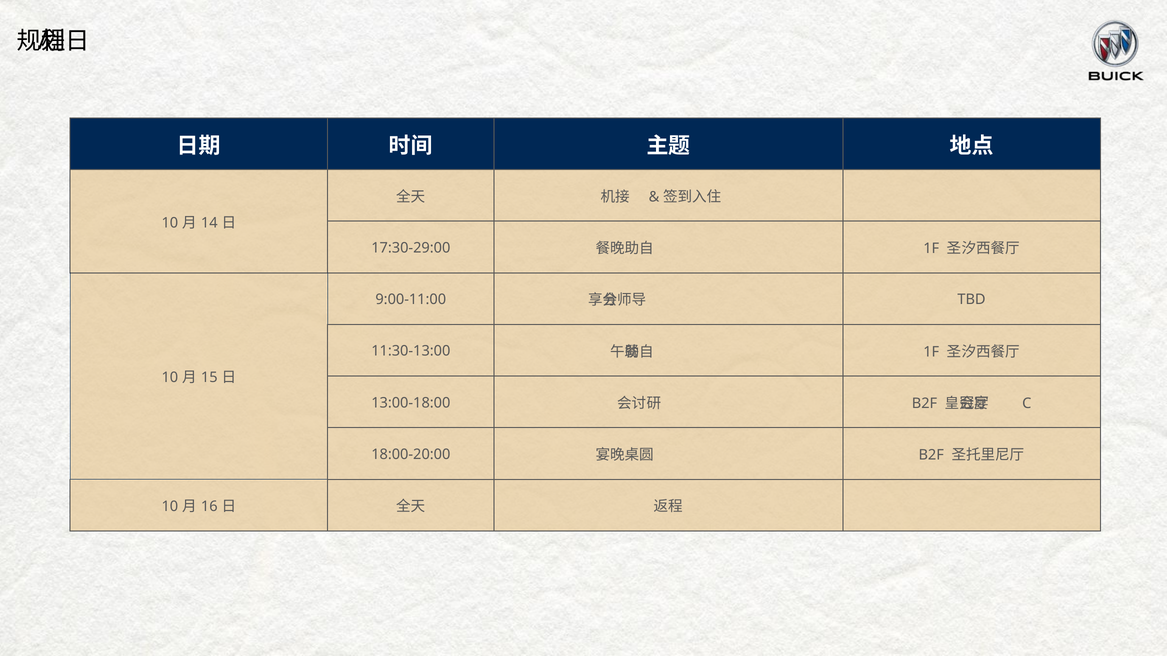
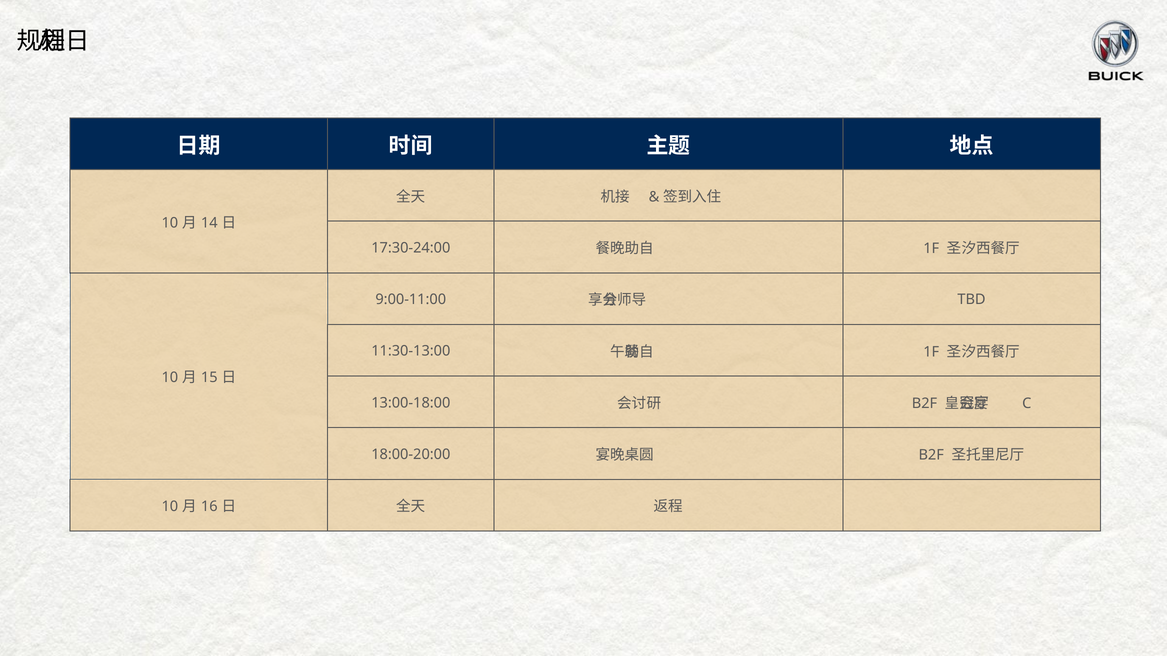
17:30-29:00: 17:30-29:00 -> 17:30-24:00
